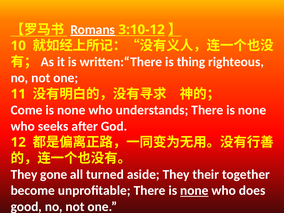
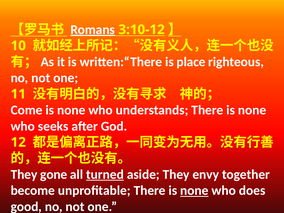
thing: thing -> place
turned underline: none -> present
their: their -> envy
